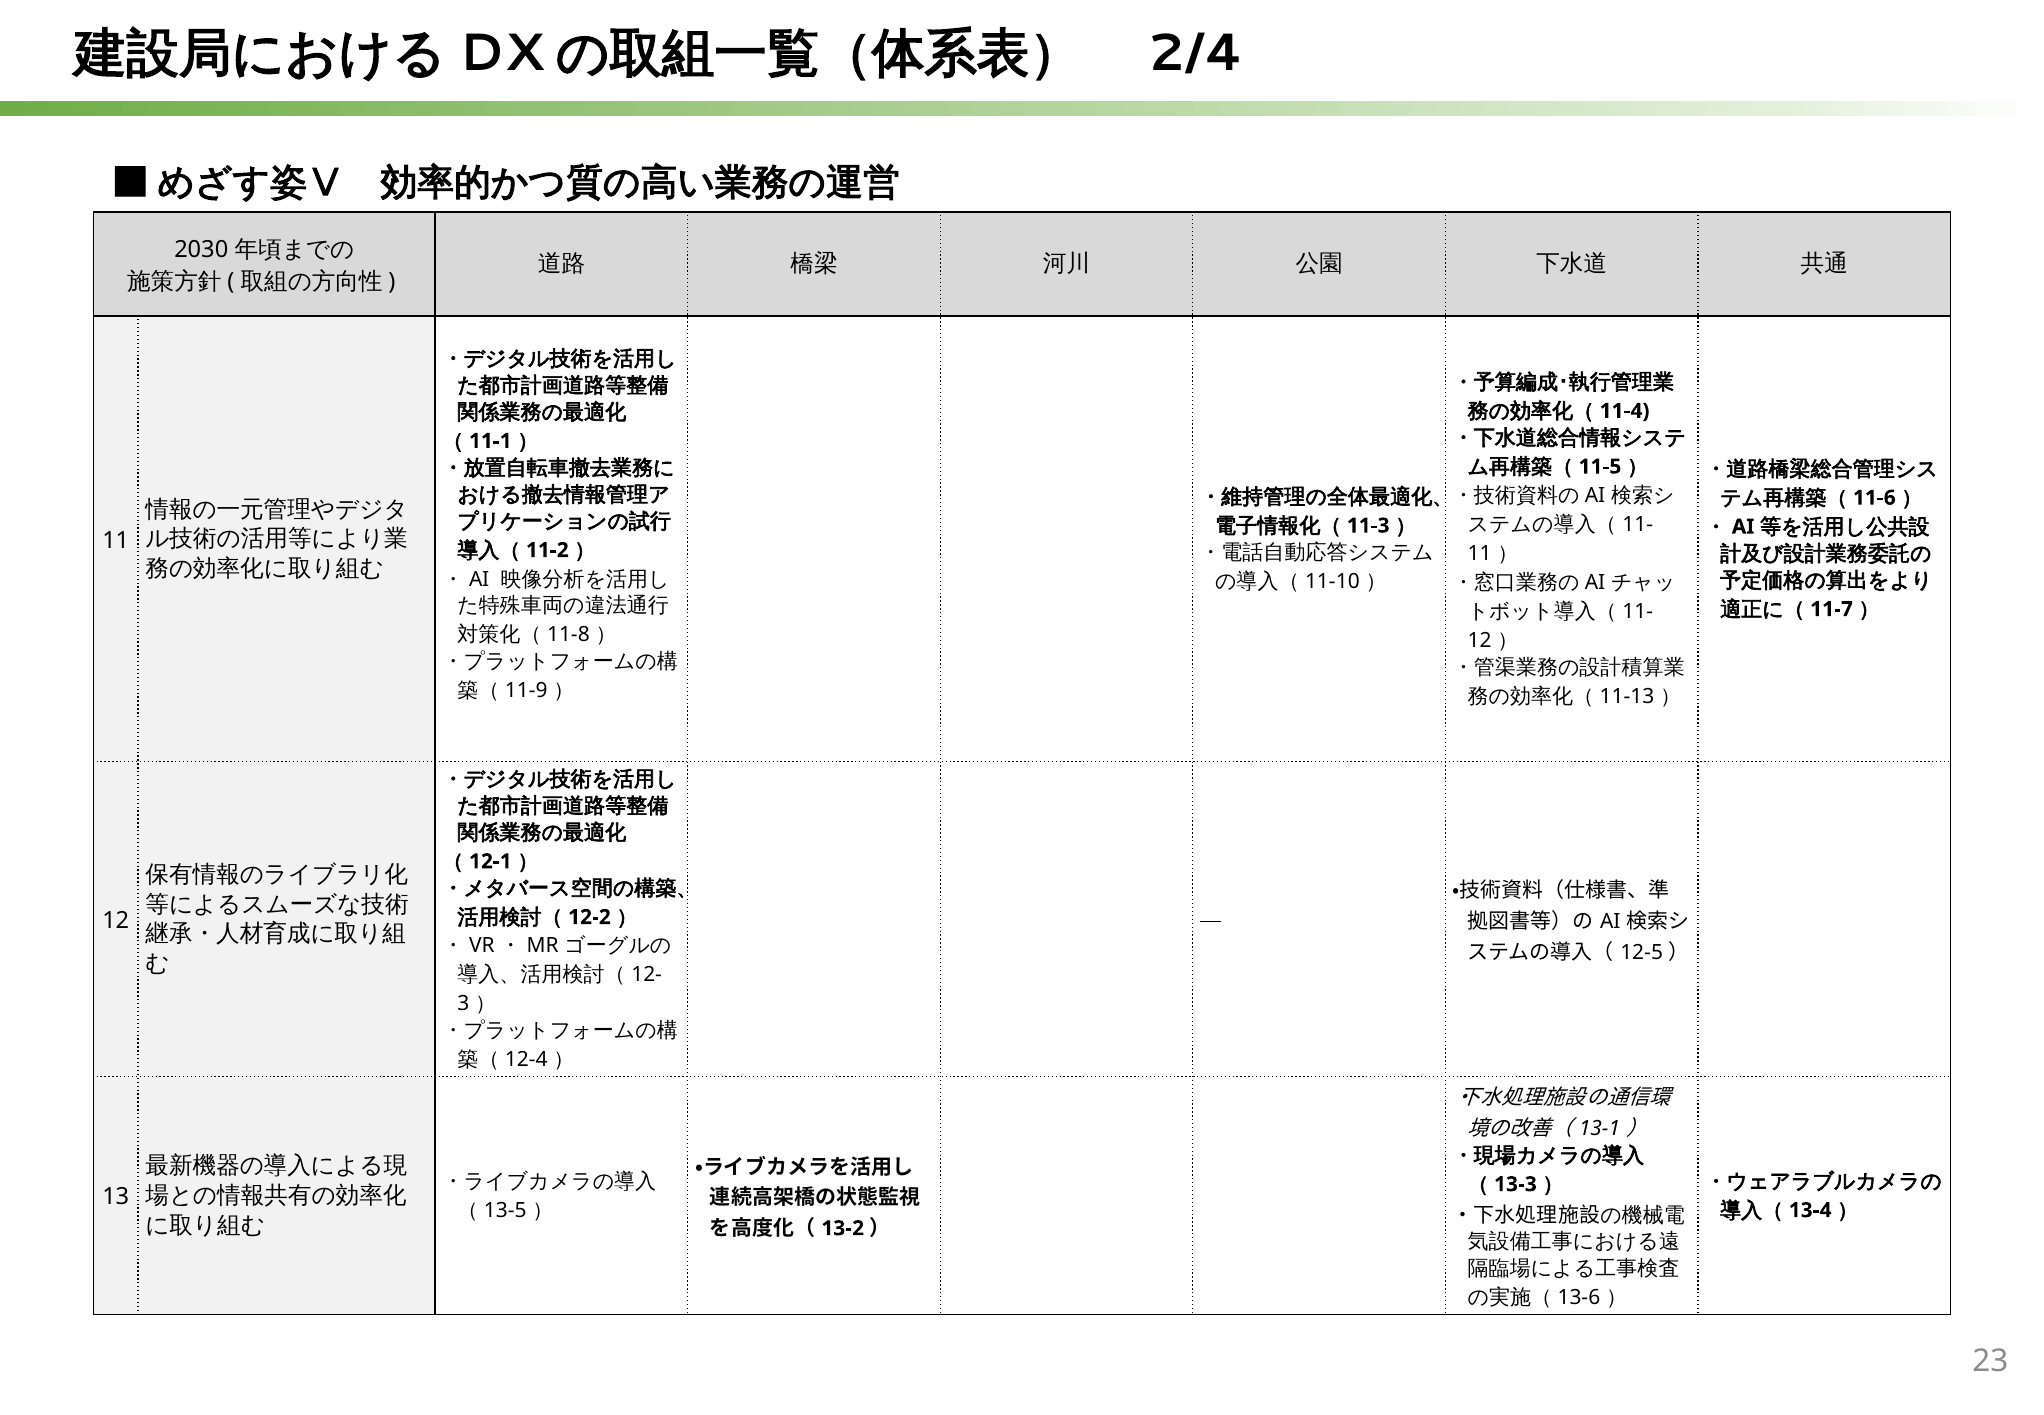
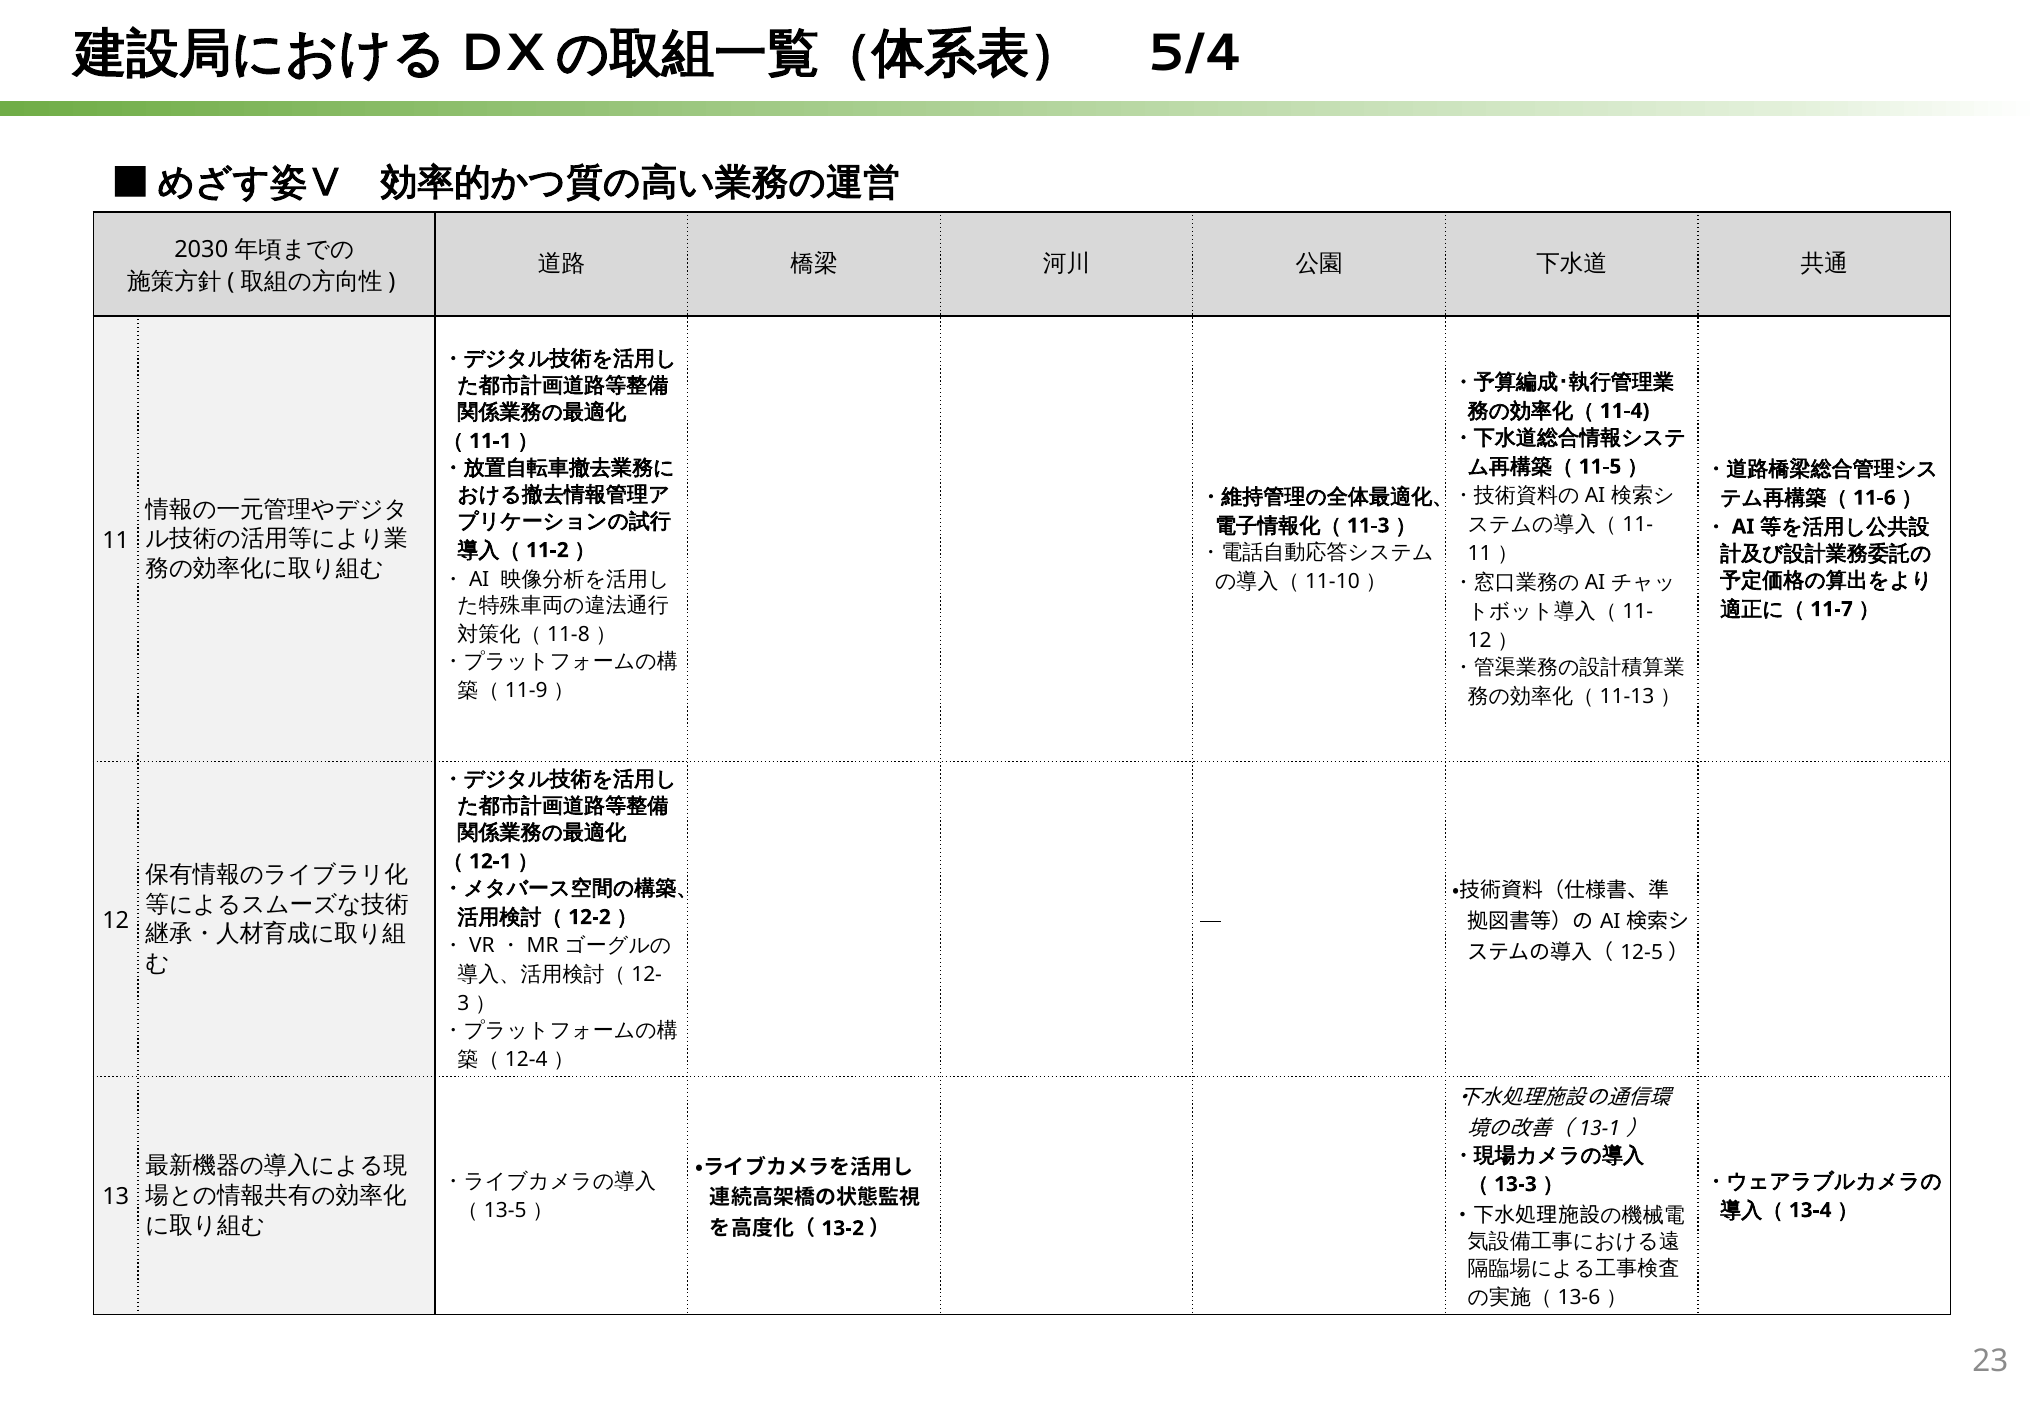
2/4: 2/4 -> 5/4
